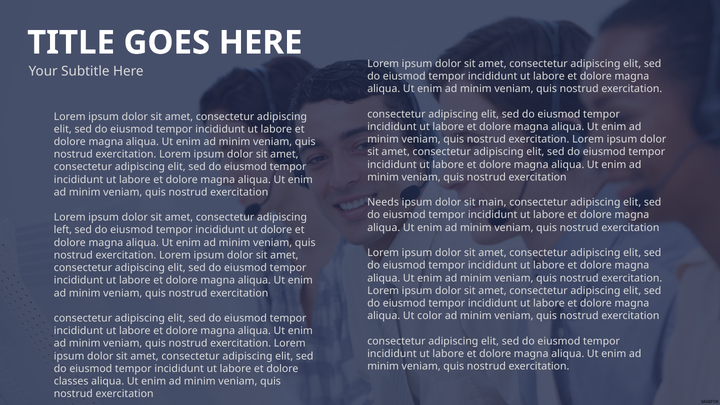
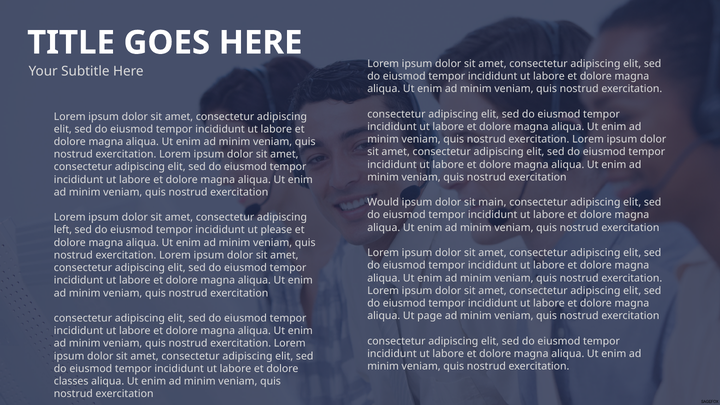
Needs: Needs -> Would
ut dolore: dolore -> please
color: color -> page
